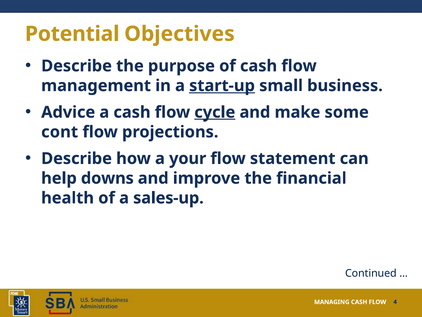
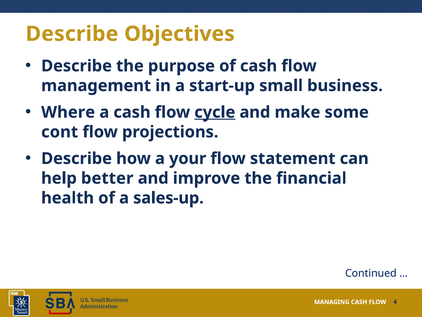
Potential at (72, 34): Potential -> Describe
start-up underline: present -> none
Advice: Advice -> Where
downs: downs -> better
